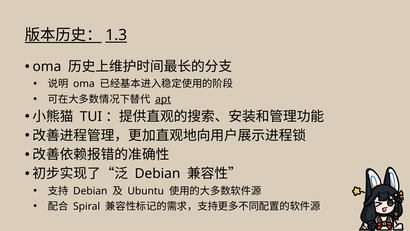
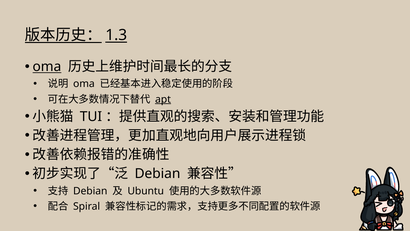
oma at (47, 67) underline: none -> present
